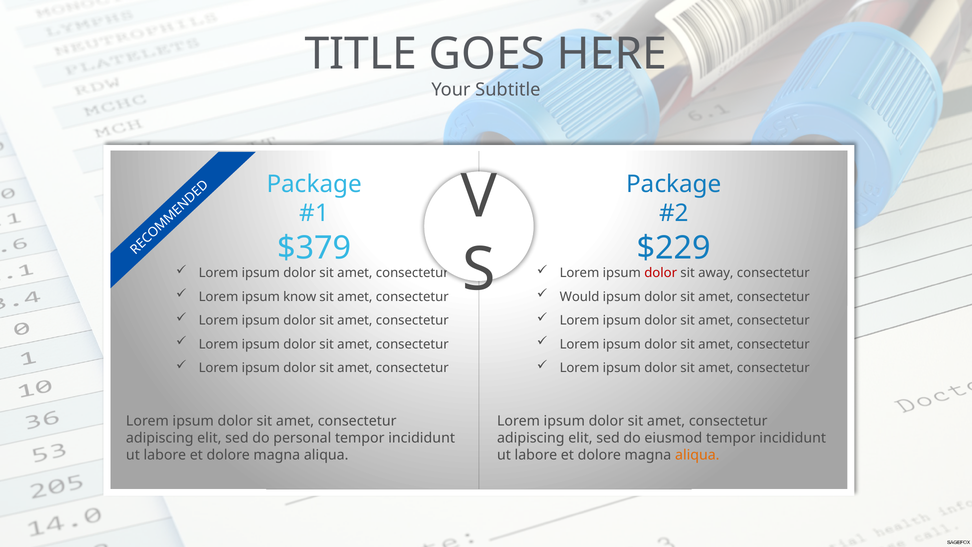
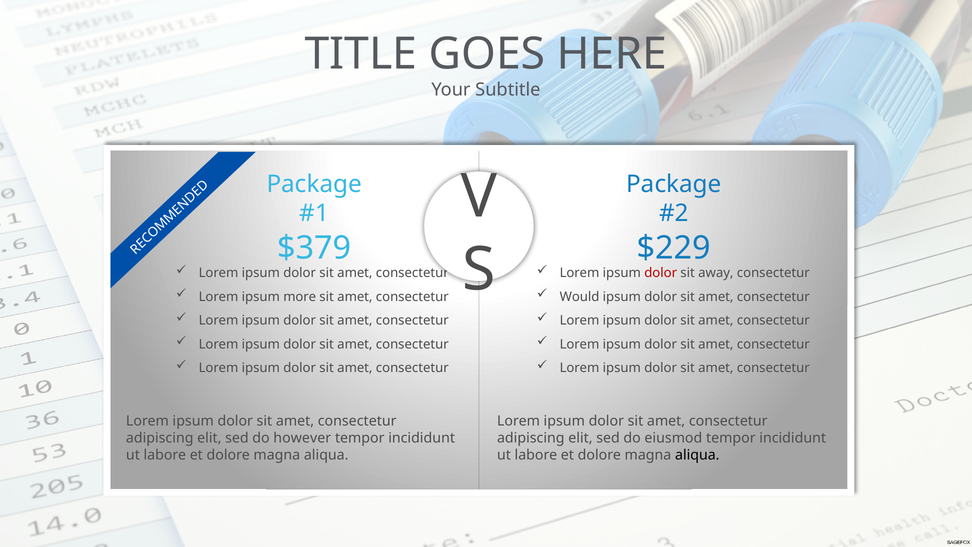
know: know -> more
personal: personal -> however
aliqua at (697, 455) colour: orange -> black
